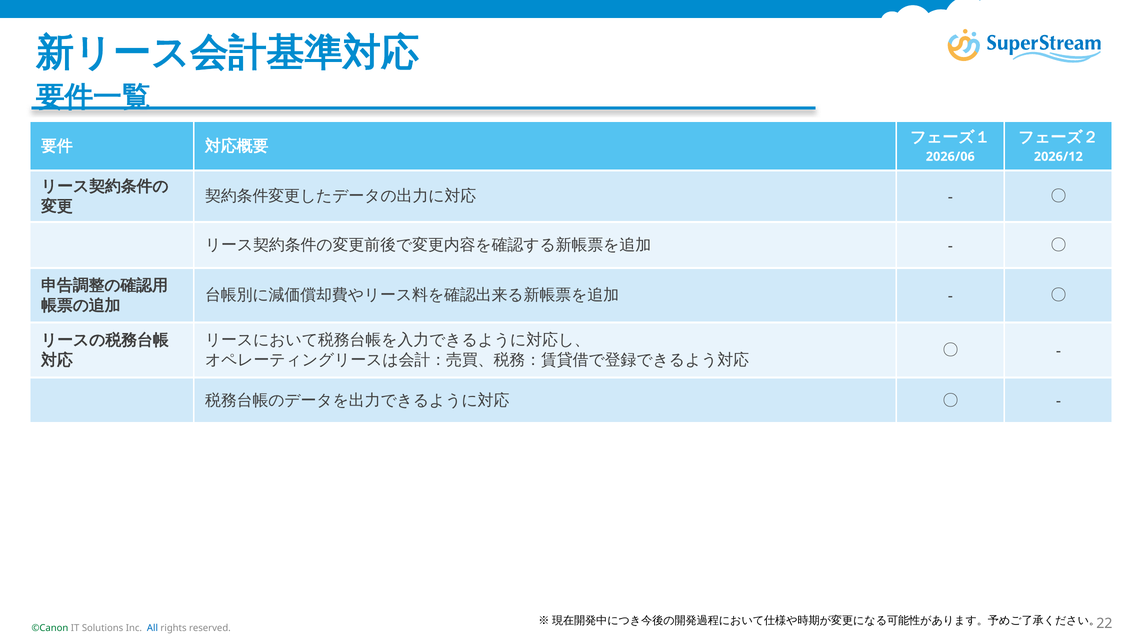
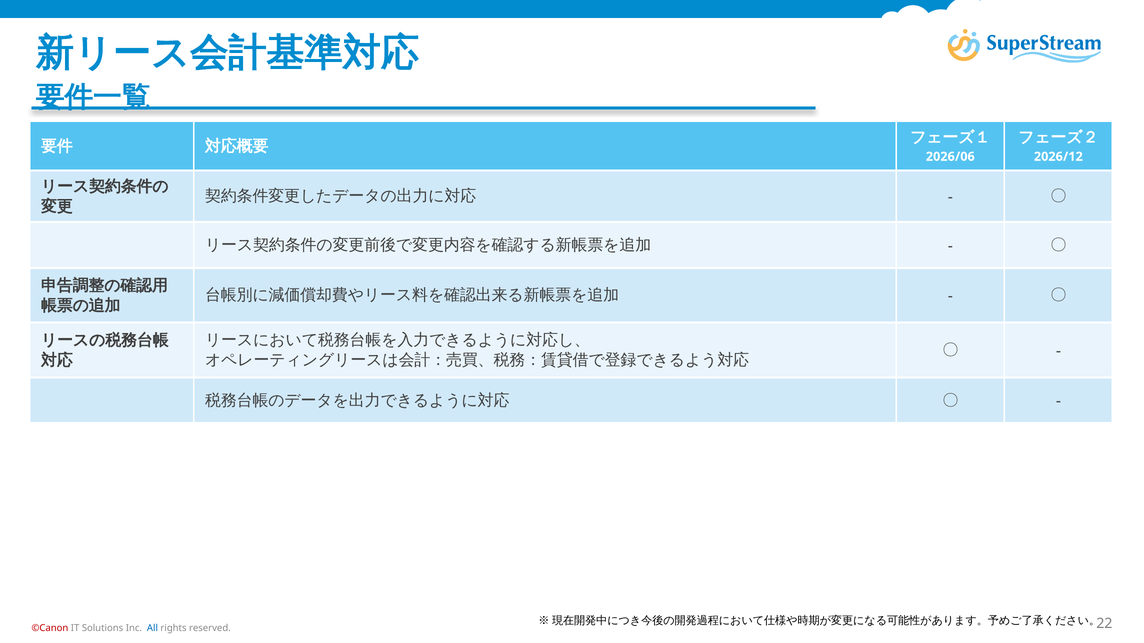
©Canon colour: green -> red
